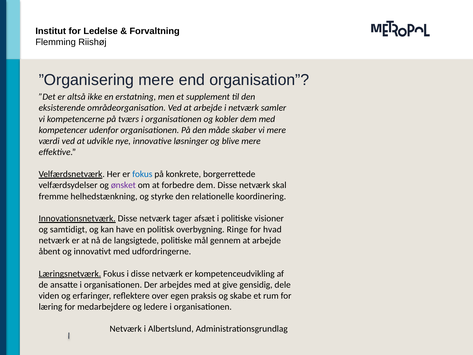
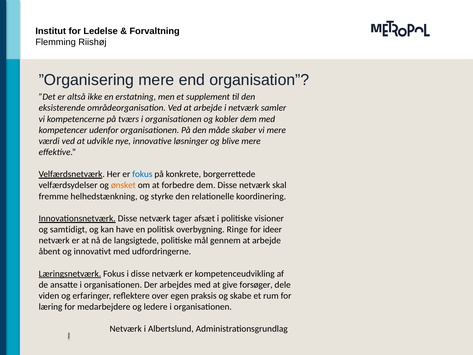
ønsket colour: purple -> orange
hvad: hvad -> ideer
gensidig: gensidig -> forsøger
